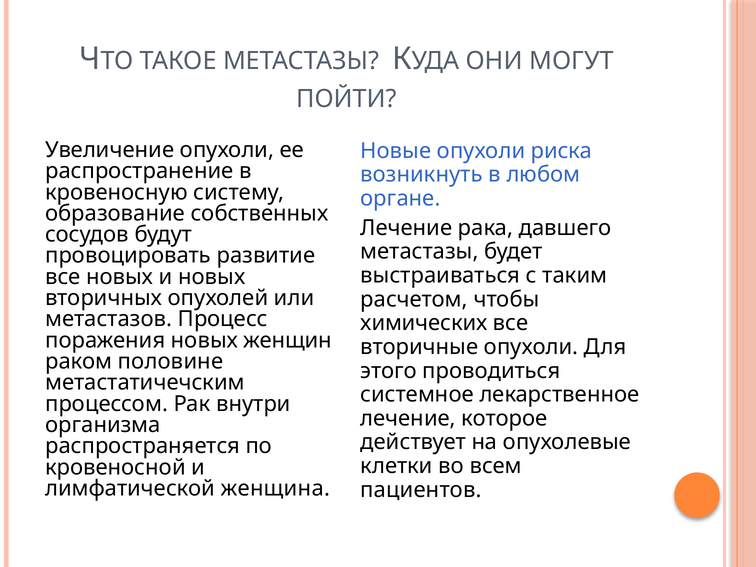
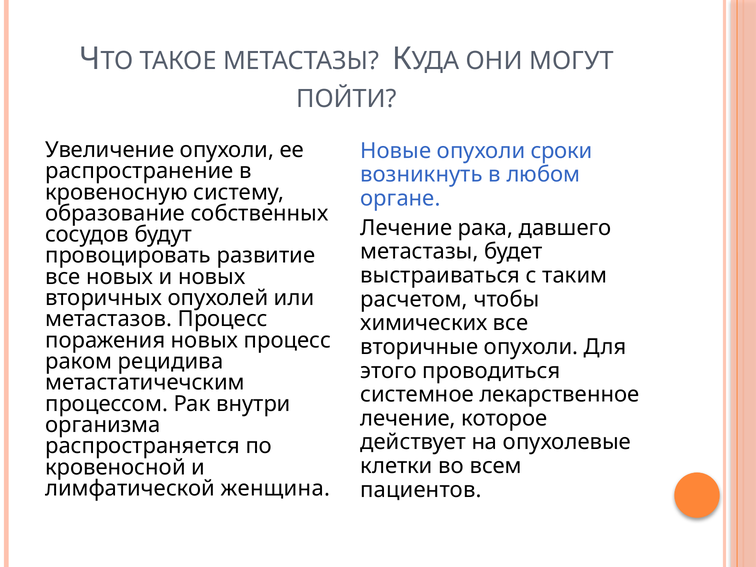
риска: риска -> сроки
новых женщин: женщин -> процесс
половине: половине -> рецидива
